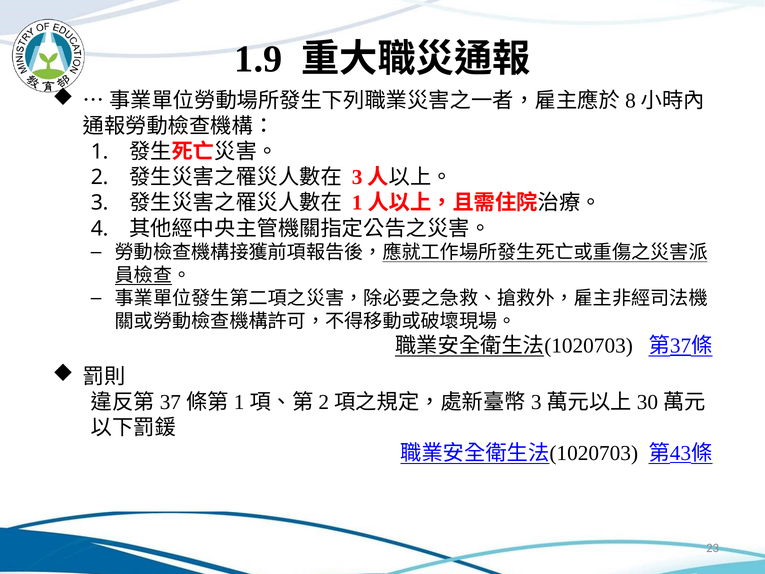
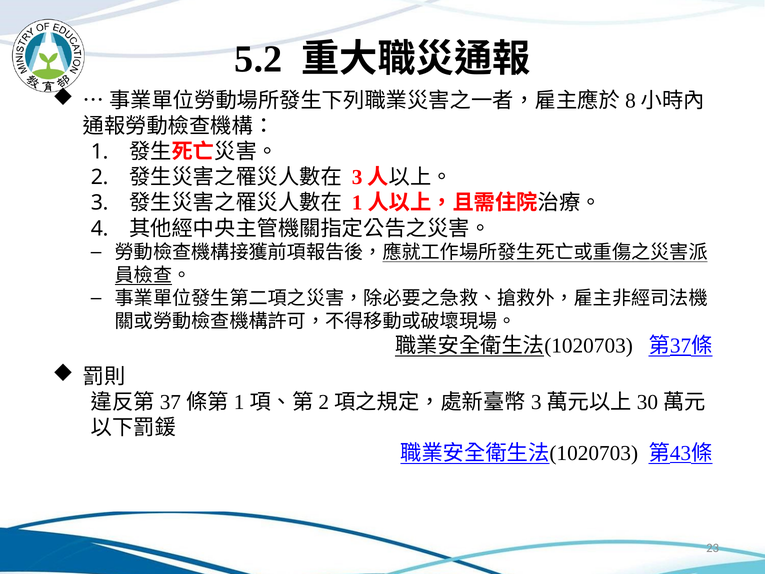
1.9: 1.9 -> 5.2
